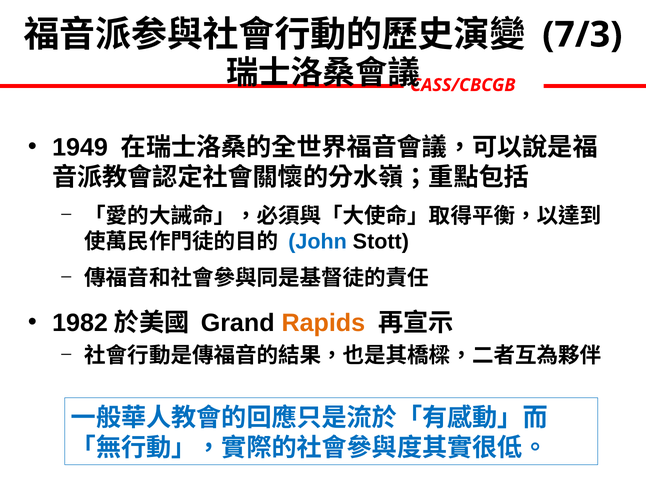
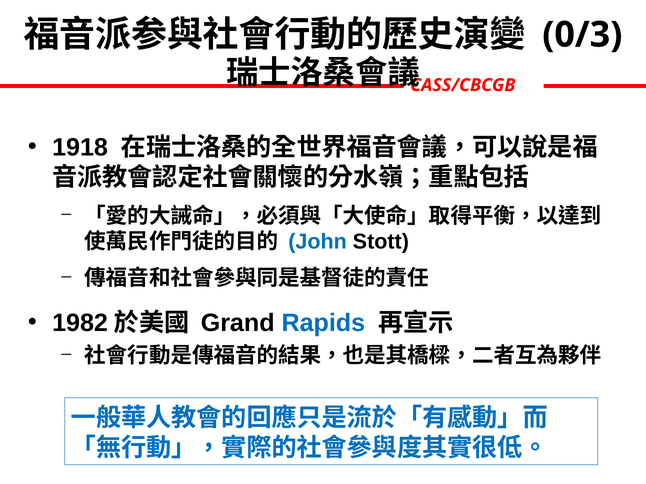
7/3: 7/3 -> 0/3
1949: 1949 -> 1918
Rapids colour: orange -> blue
